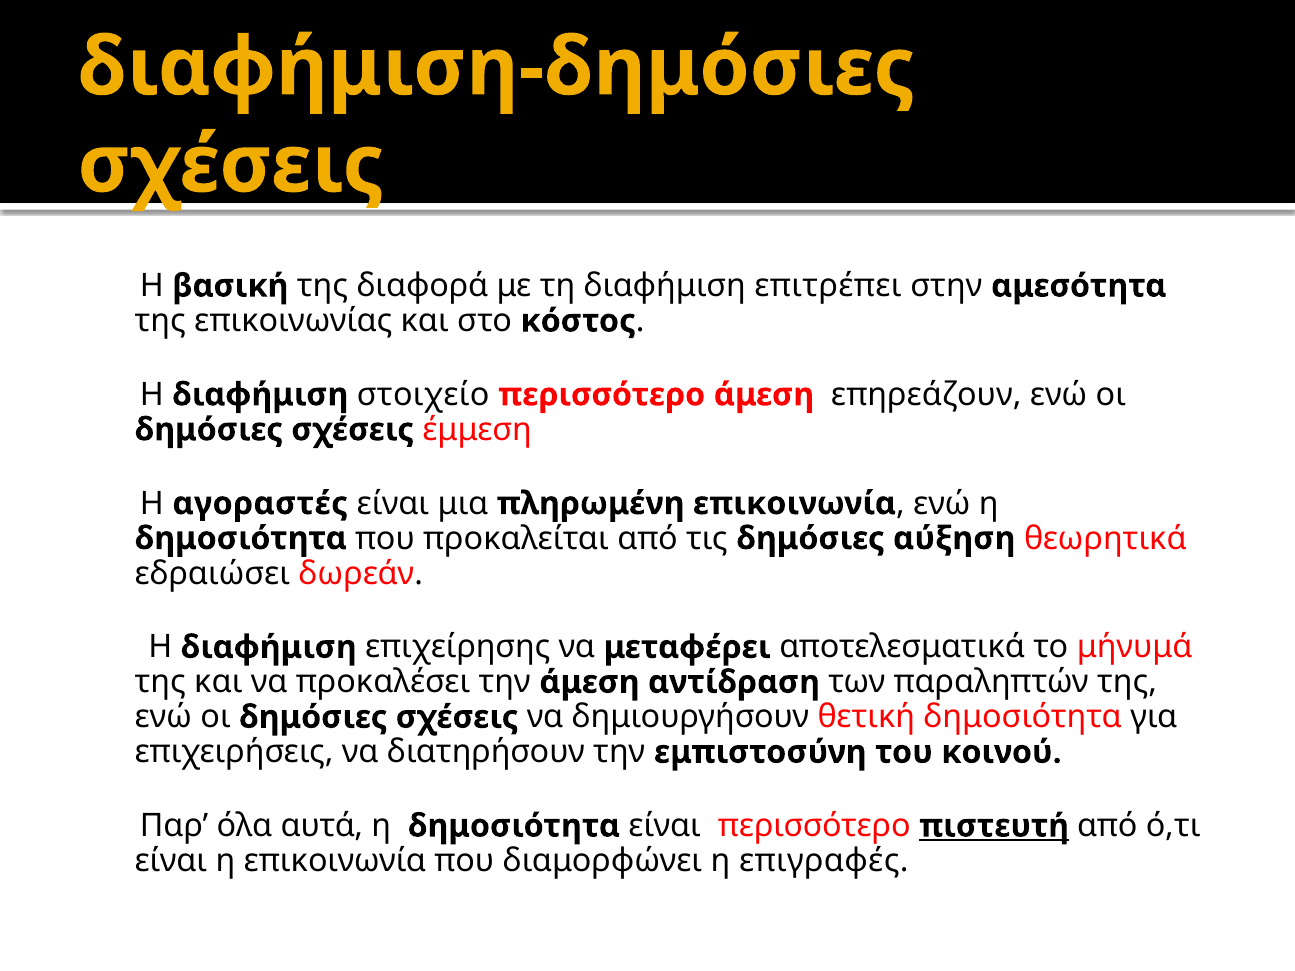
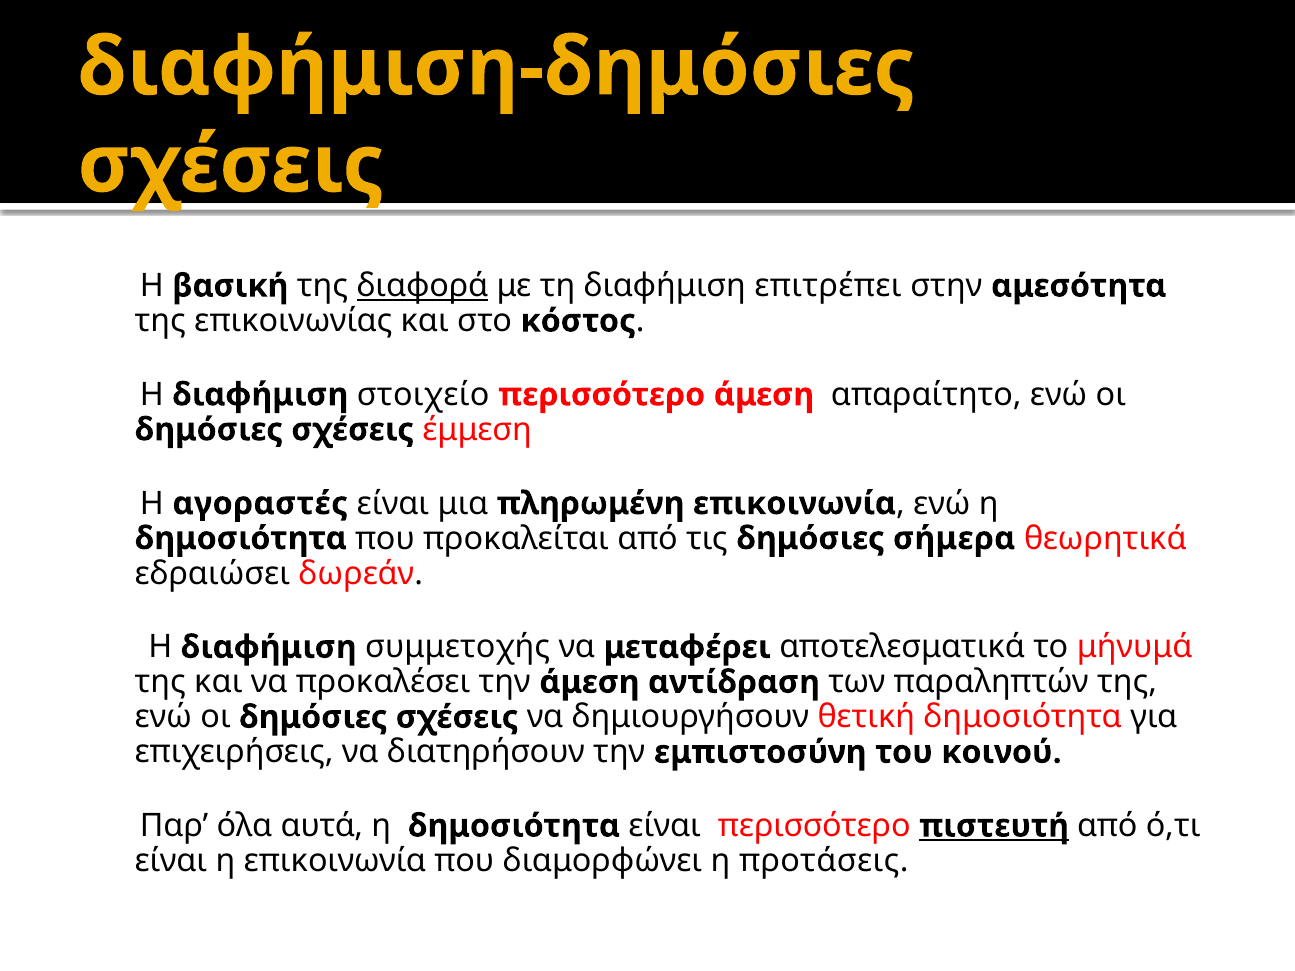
διαφορά underline: none -> present
επηρεάζουν: επηρεάζουν -> απαραίτητο
αύξηση: αύξηση -> σήμερα
επιχείρησης: επιχείρησης -> συμμετοχής
επιγραφές: επιγραφές -> προτάσεις
